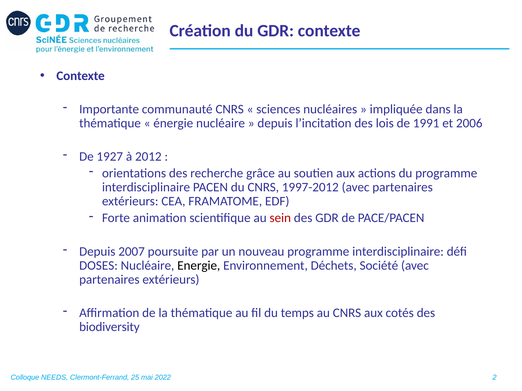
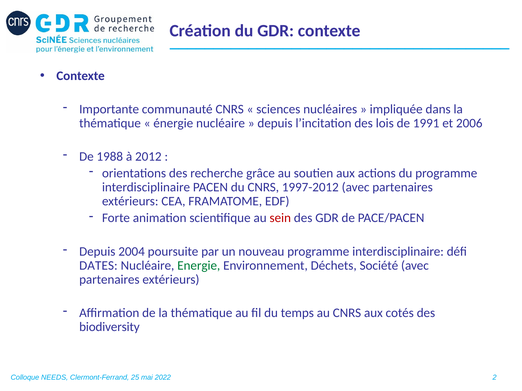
1927: 1927 -> 1988
2007: 2007 -> 2004
DOSES: DOSES -> DATES
Energie colour: black -> green
